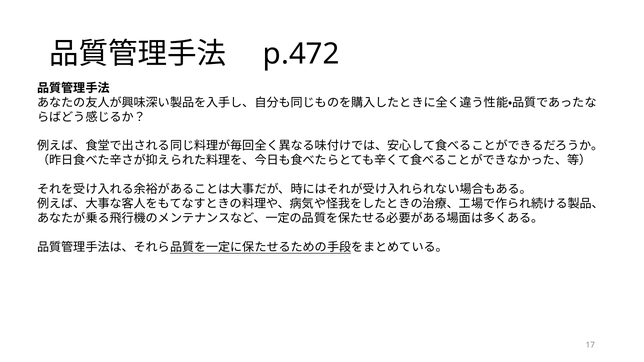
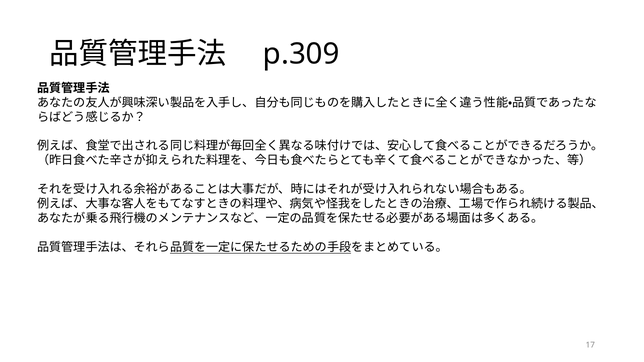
p.472: p.472 -> p.309
